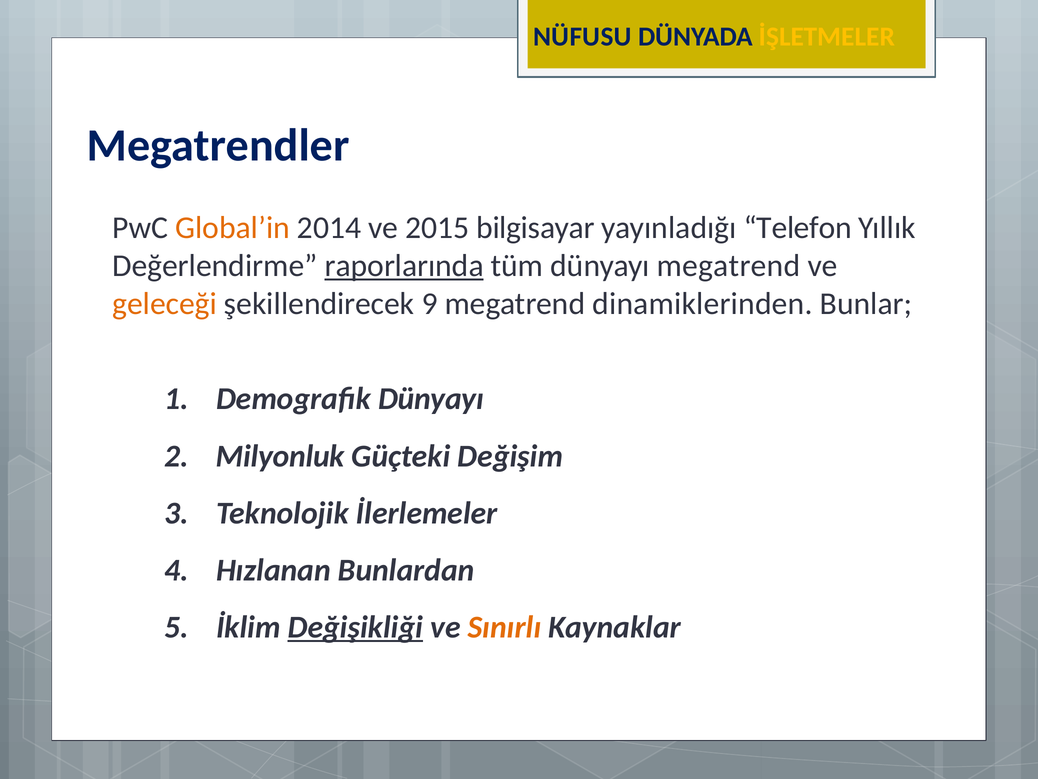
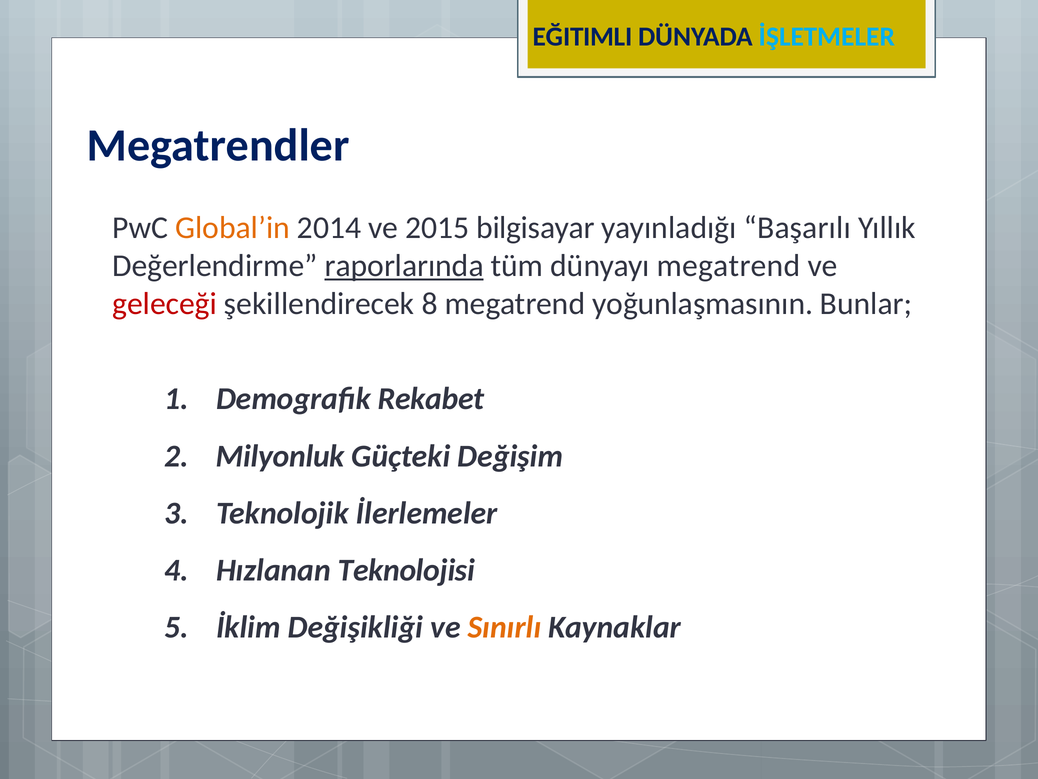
NÜFUSU: NÜFUSU -> EĞITIMLI
İŞLETMELER colour: yellow -> light blue
Telefon: Telefon -> Başarılı
geleceği colour: orange -> red
9: 9 -> 8
dinamiklerinden: dinamiklerinden -> yoğunlaşmasının
Demografik Dünyayı: Dünyayı -> Rekabet
Bunlardan: Bunlardan -> Teknolojisi
Değişikliği underline: present -> none
